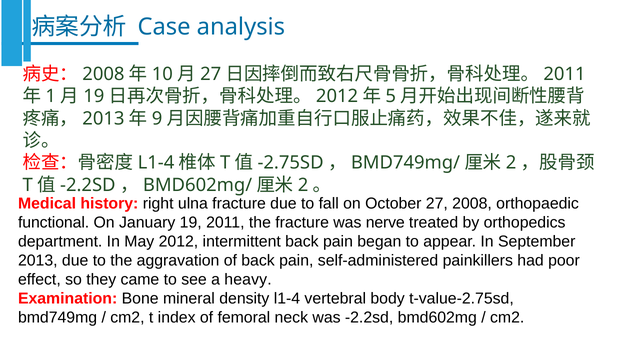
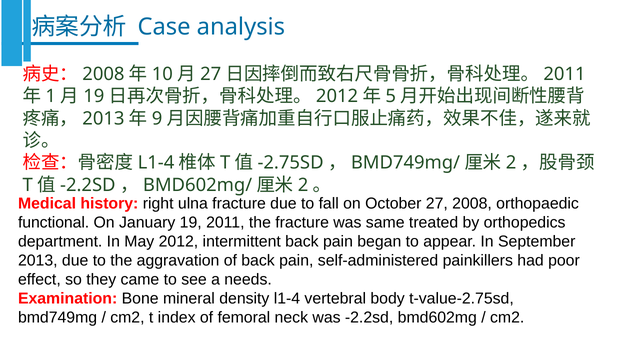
nerve: nerve -> same
heavy: heavy -> needs
